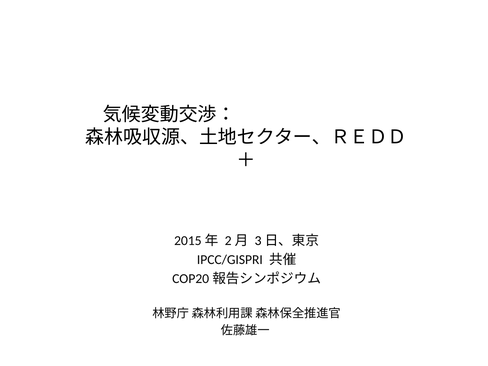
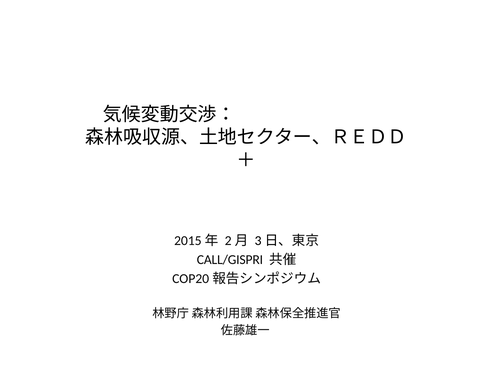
IPCC/GISPRI: IPCC/GISPRI -> CALL/GISPRI
